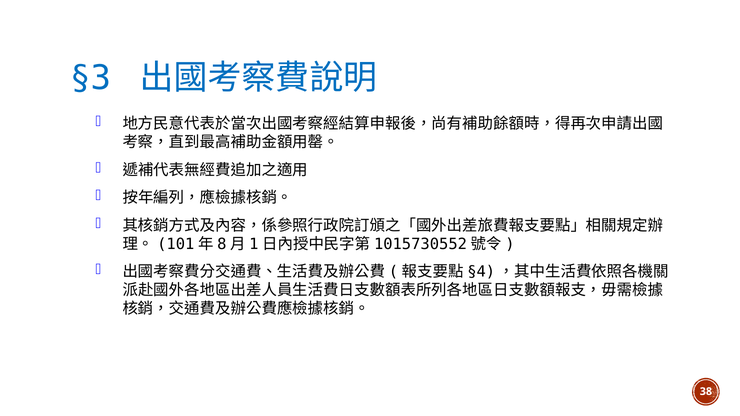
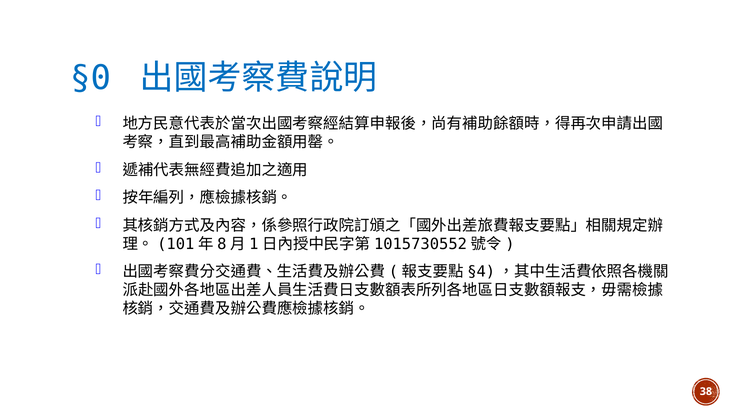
§3: §3 -> §0
